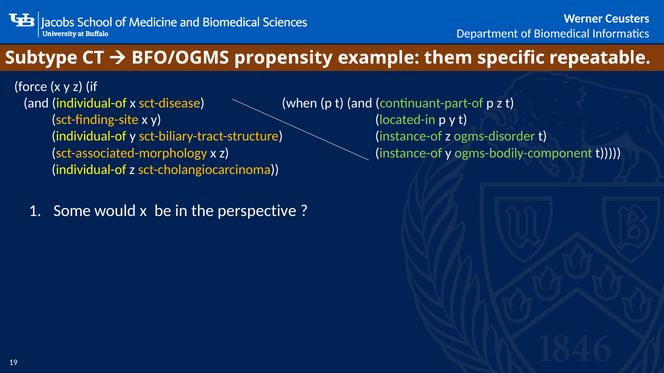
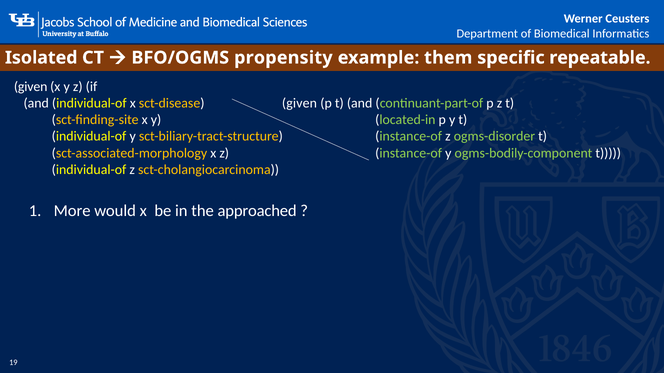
Subtype: Subtype -> Isolated
force at (31, 87): force -> given
sct-disease when: when -> given
Some: Some -> More
perspective: perspective -> approached
